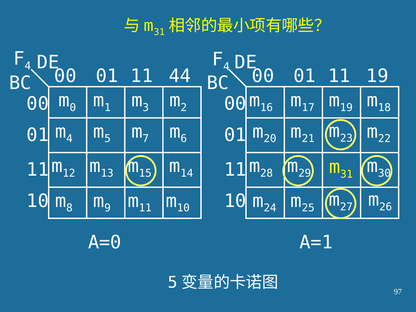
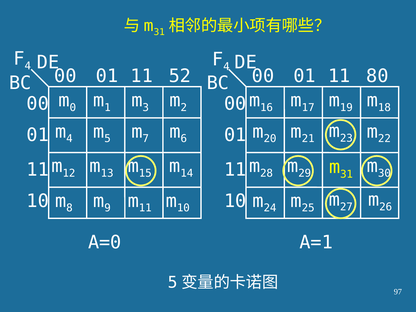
44: 44 -> 52
11 19: 19 -> 80
